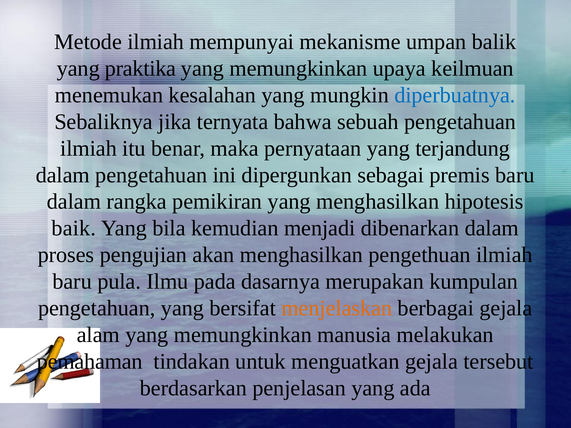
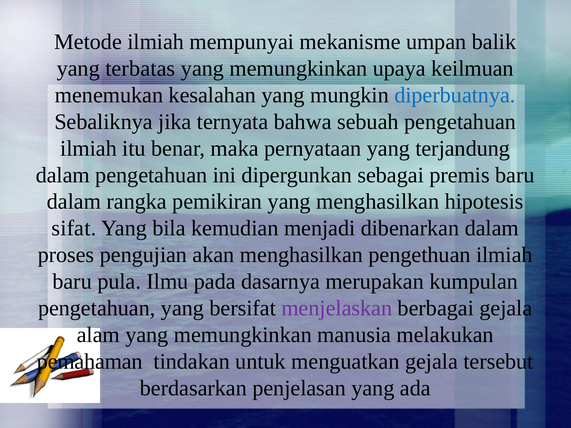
praktika: praktika -> terbatas
baik: baik -> sifat
menjelaskan colour: orange -> purple
